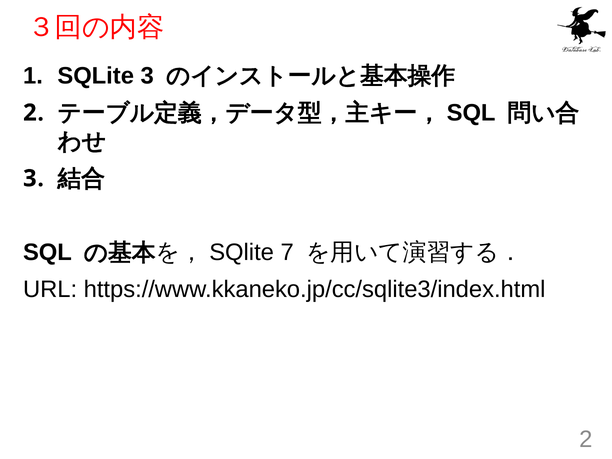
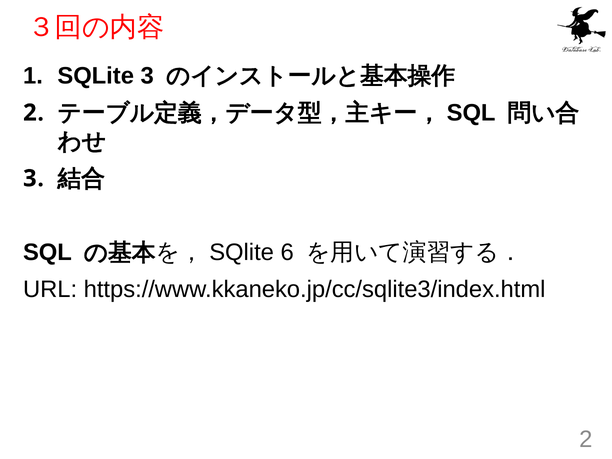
7: 7 -> 6
